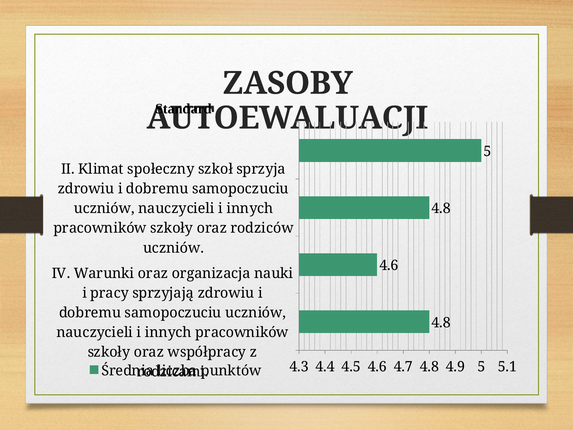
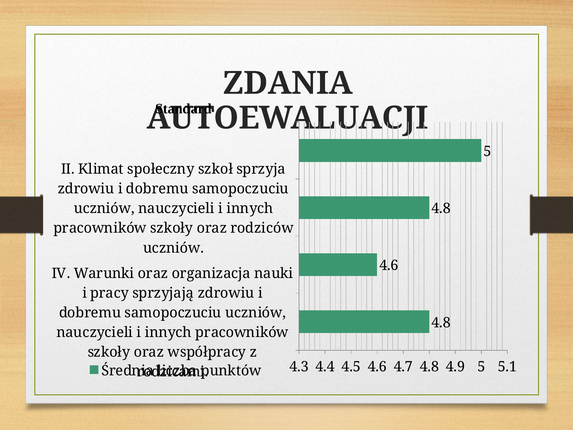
ZASOBY: ZASOBY -> ZDANIA
